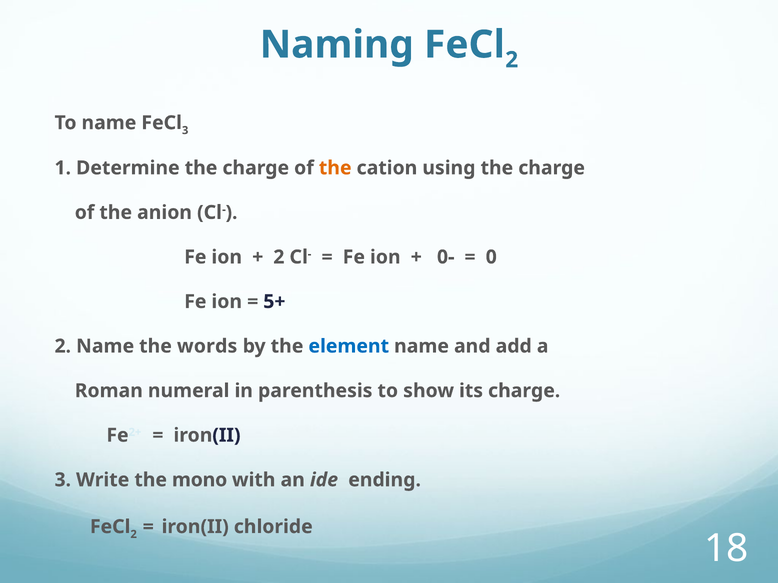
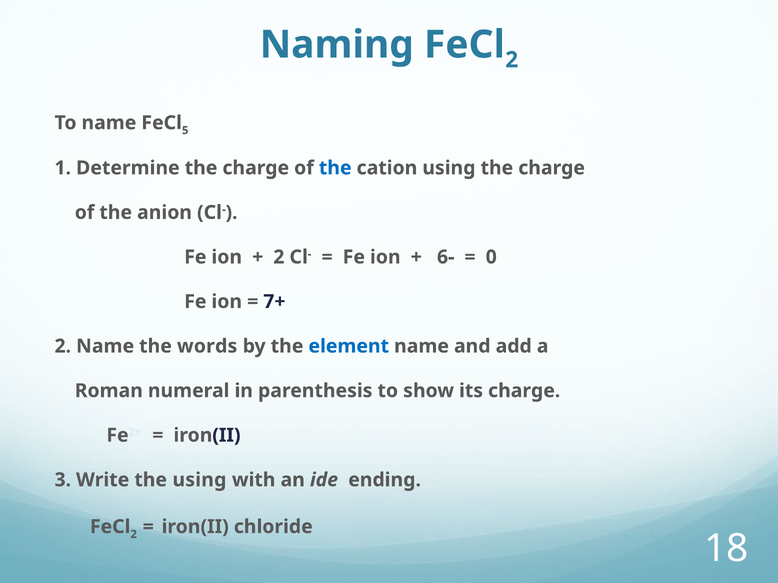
3 at (185, 130): 3 -> 5
the at (335, 168) colour: orange -> blue
0-: 0- -> 6-
5+: 5+ -> 7+
the mono: mono -> using
